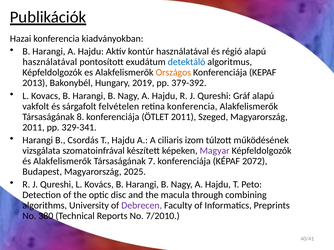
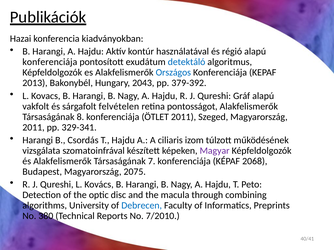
használatával at (50, 62): használatával -> konferenciája
Országos colour: orange -> blue
2019: 2019 -> 2043
retina konferencia: konferencia -> pontosságot
2072: 2072 -> 2068
2025: 2025 -> 2075
Debrecen colour: purple -> blue
